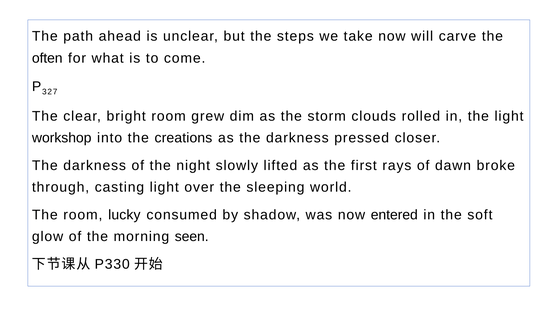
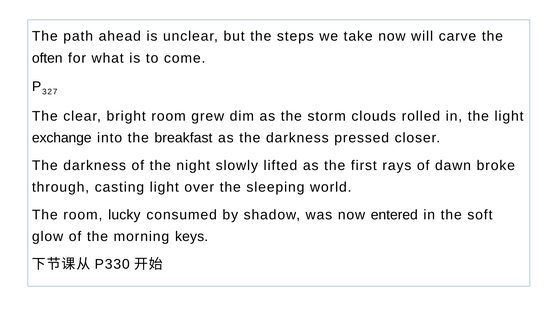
workshop: workshop -> exchange
creations: creations -> breakfast
seen: seen -> keys
